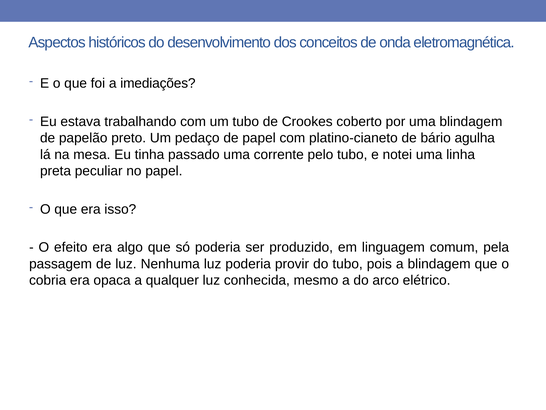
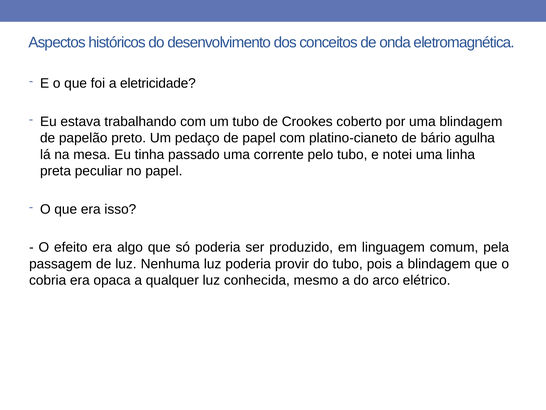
imediações: imediações -> eletricidade
